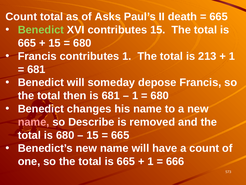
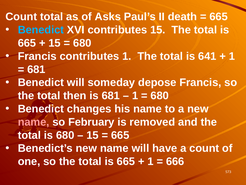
Benedict at (41, 30) colour: light green -> light blue
213: 213 -> 641
Describe: Describe -> February
